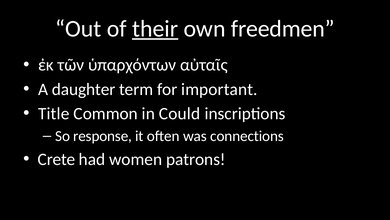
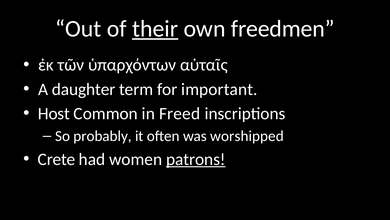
Title: Title -> Host
Could: Could -> Freed
response: response -> probably
connections: connections -> worshipped
patrons underline: none -> present
